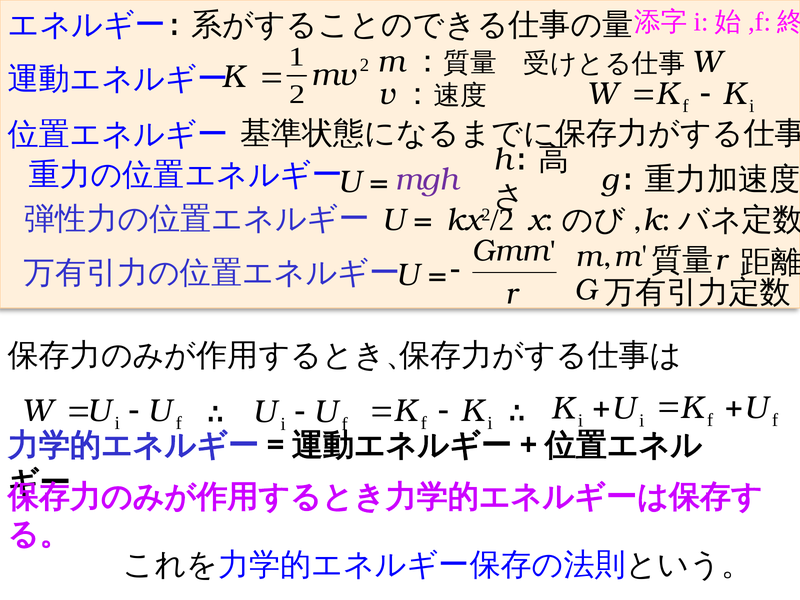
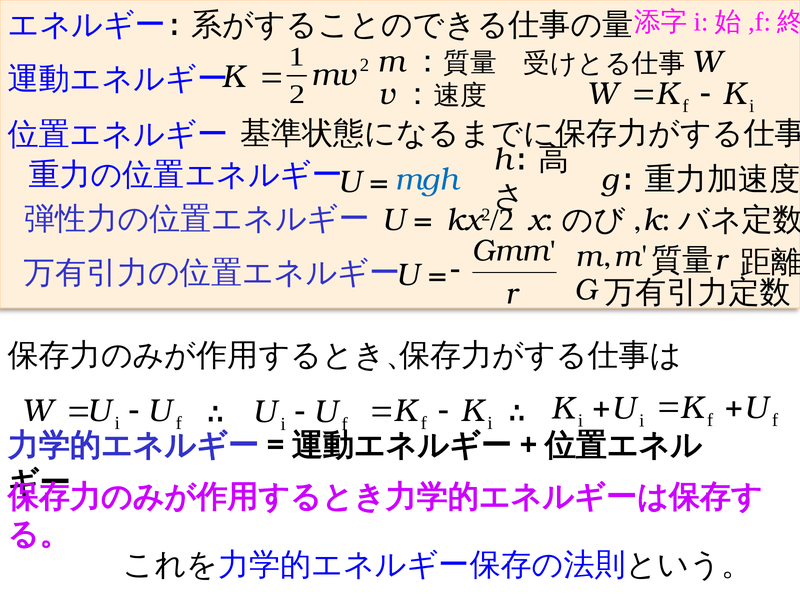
mgh colour: purple -> blue
